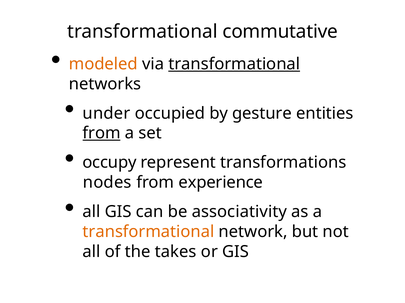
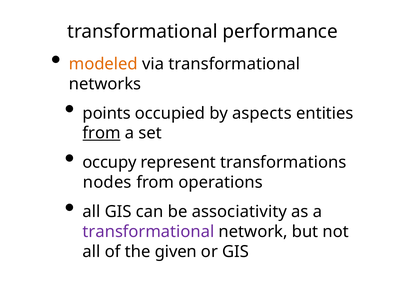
commutative: commutative -> performance
transformational at (234, 64) underline: present -> none
under: under -> points
gesture: gesture -> aspects
experience: experience -> operations
transformational at (149, 232) colour: orange -> purple
takes: takes -> given
